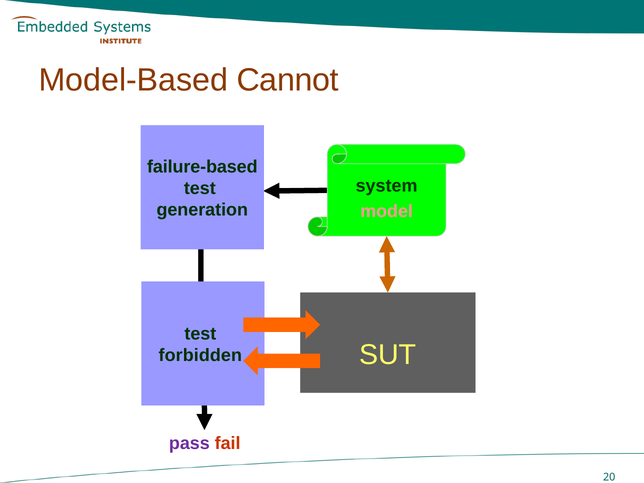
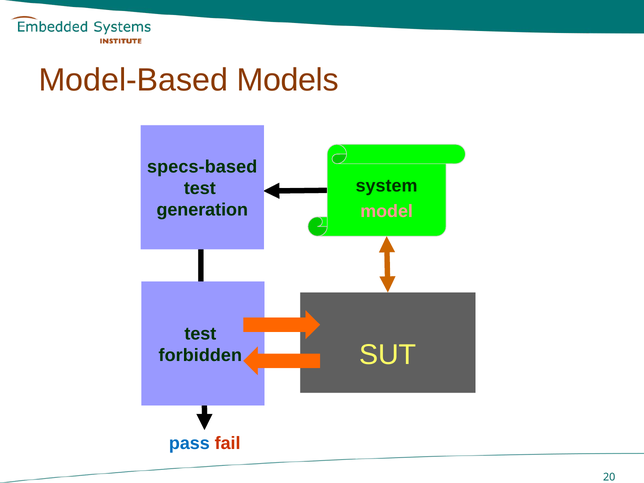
Cannot: Cannot -> Models
failure-based: failure-based -> specs-based
pass colour: purple -> blue
